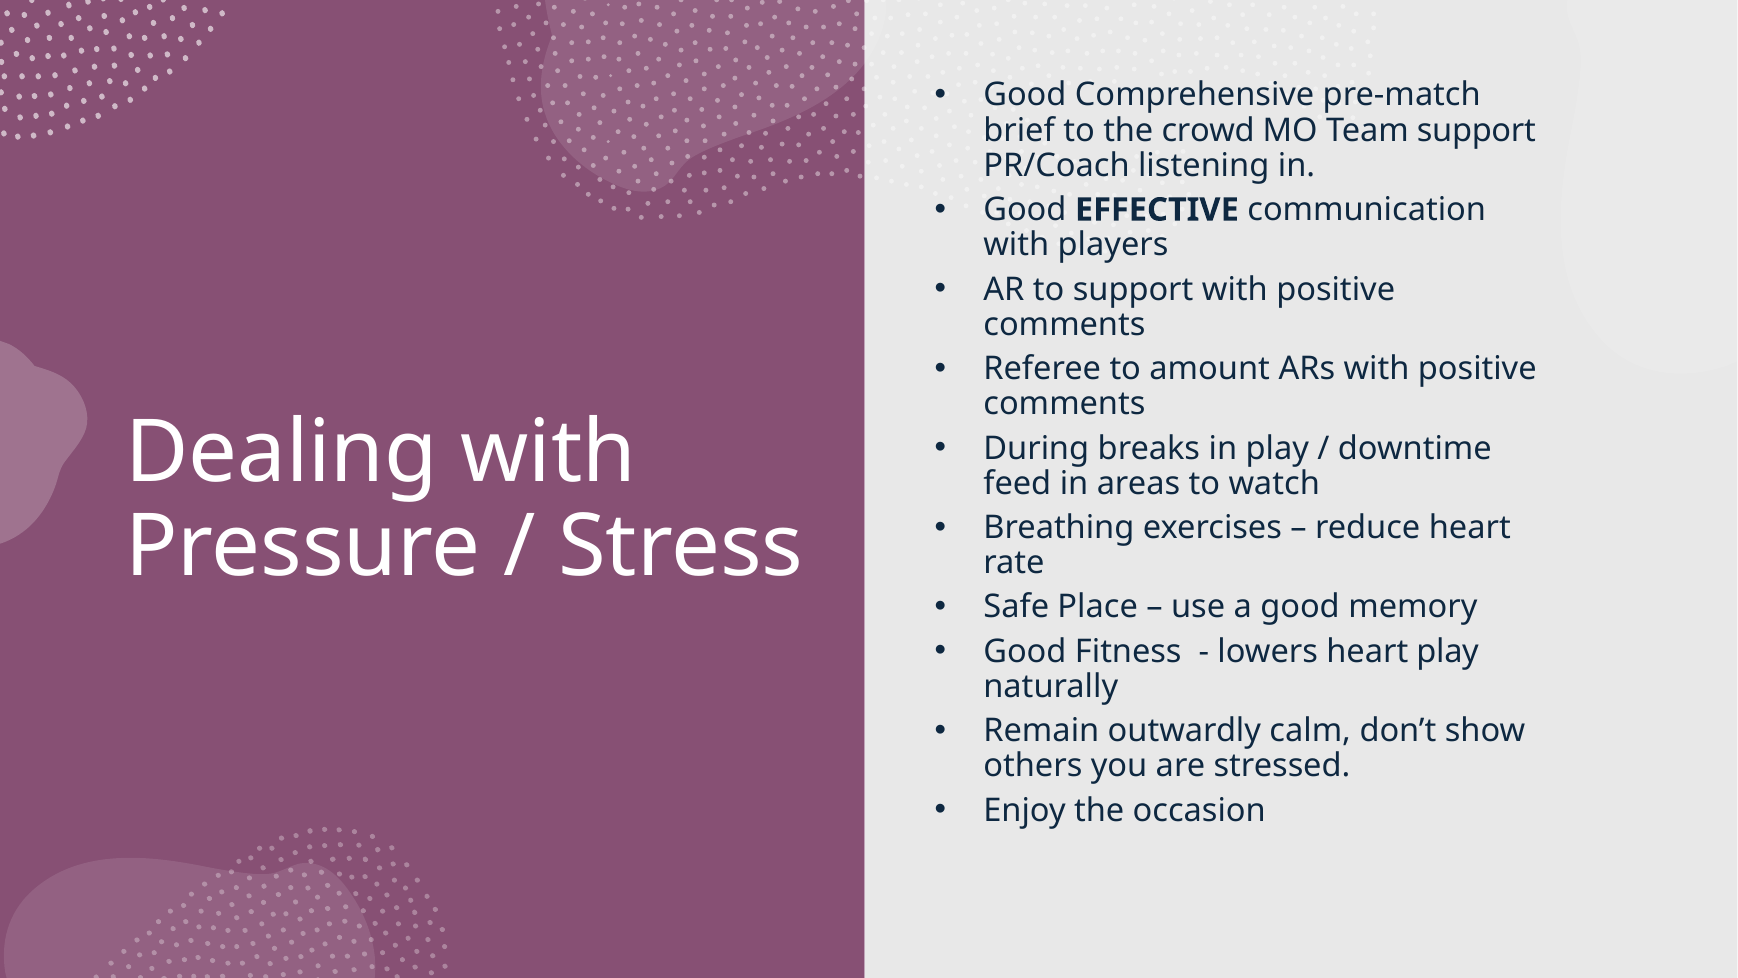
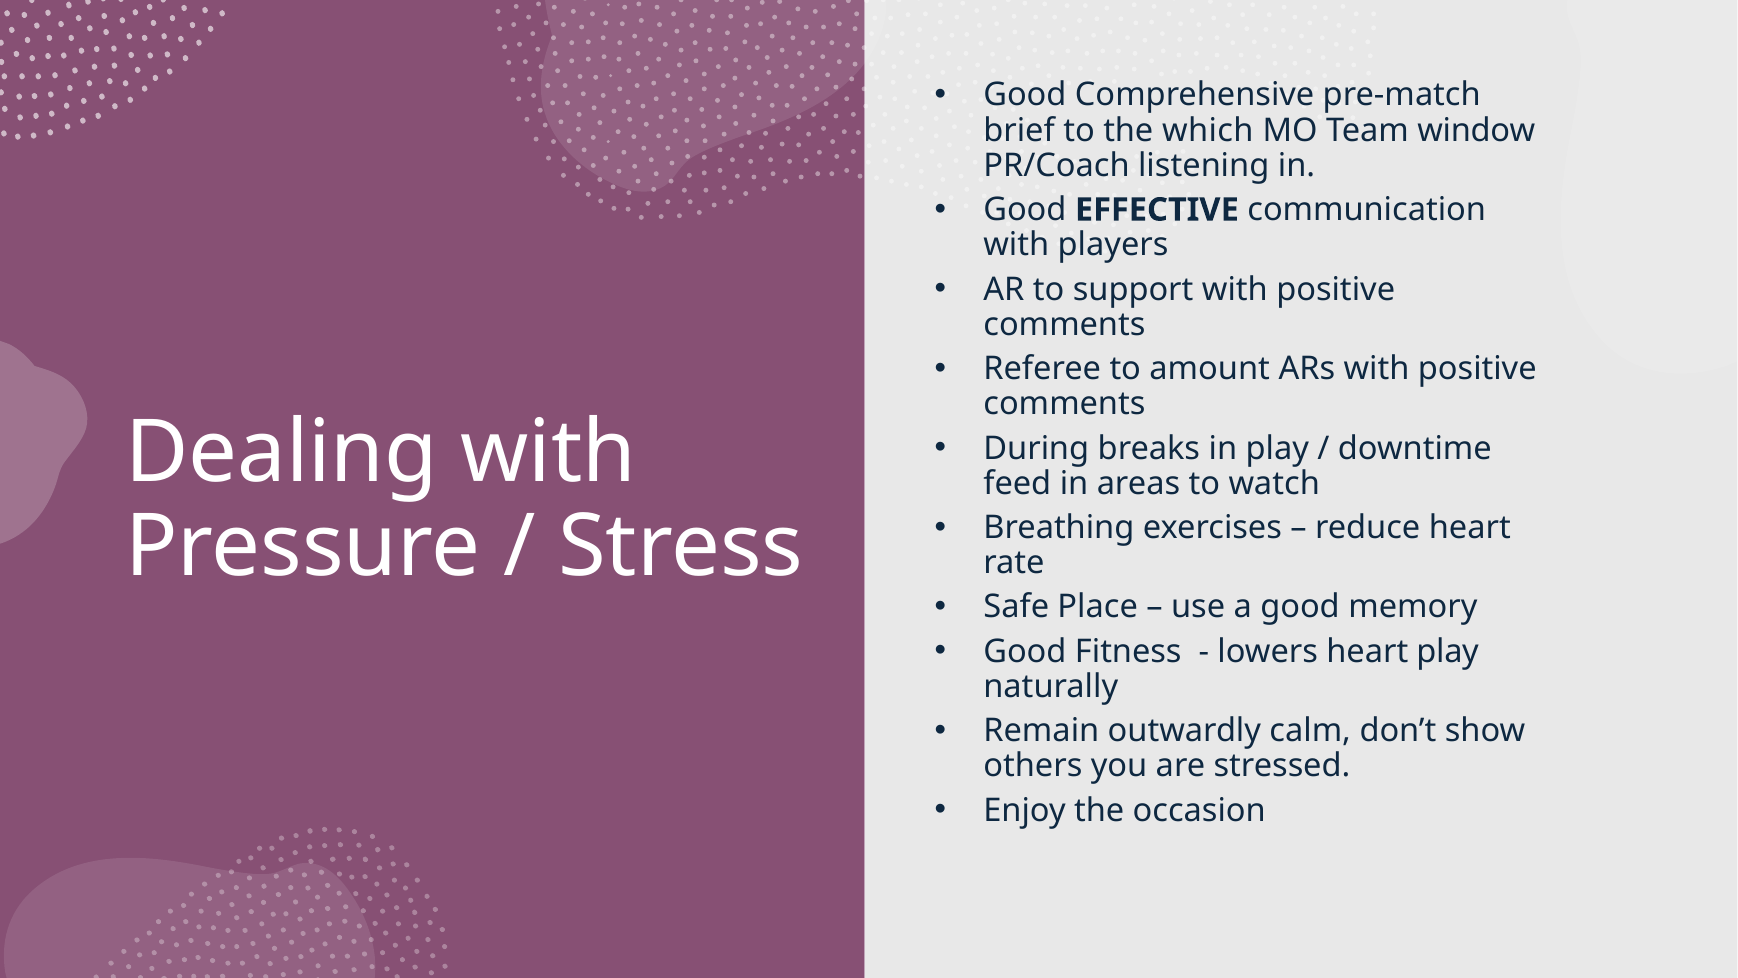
crowd: crowd -> which
Team support: support -> window
